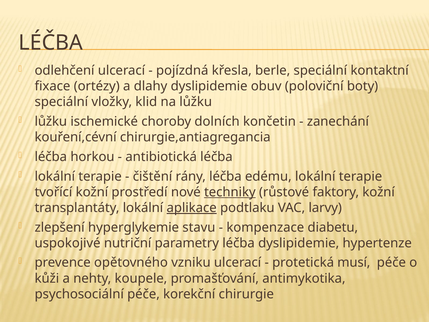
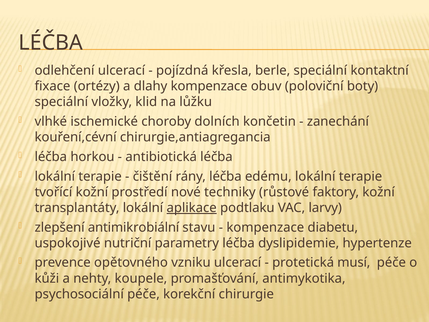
dlahy dyslipidemie: dyslipidemie -> kompenzace
lůžku at (51, 121): lůžku -> vlhké
techniky underline: present -> none
hyperglykemie: hyperglykemie -> antimikrobiální
